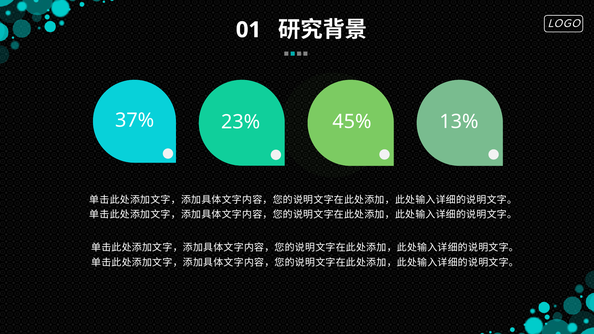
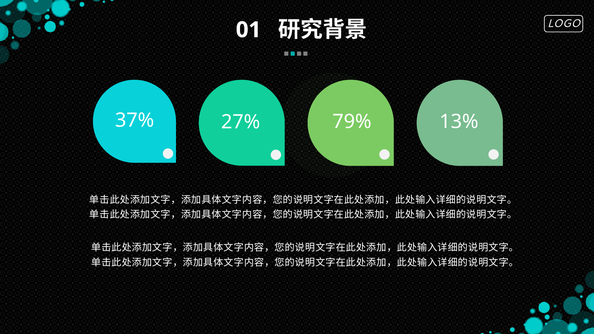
23%: 23% -> 27%
45%: 45% -> 79%
